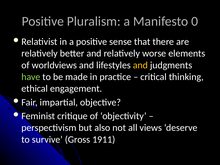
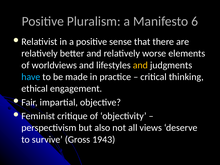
0: 0 -> 6
have colour: light green -> light blue
1911: 1911 -> 1943
